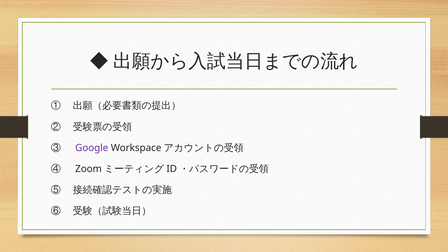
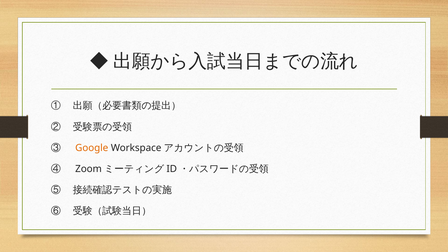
Google colour: purple -> orange
